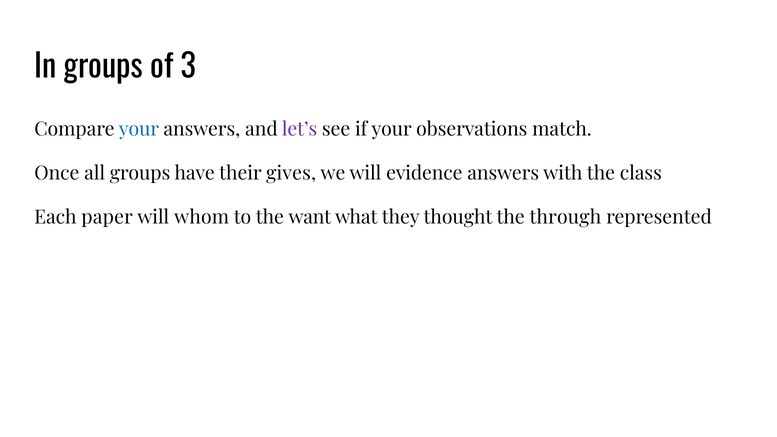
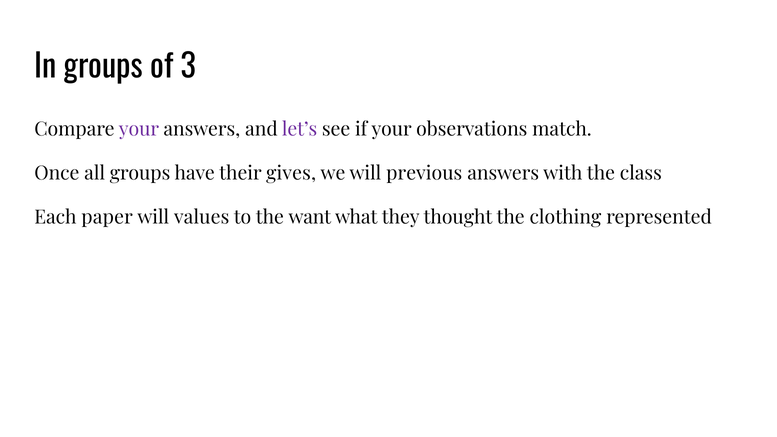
your at (139, 129) colour: blue -> purple
evidence: evidence -> previous
whom: whom -> values
through: through -> clothing
